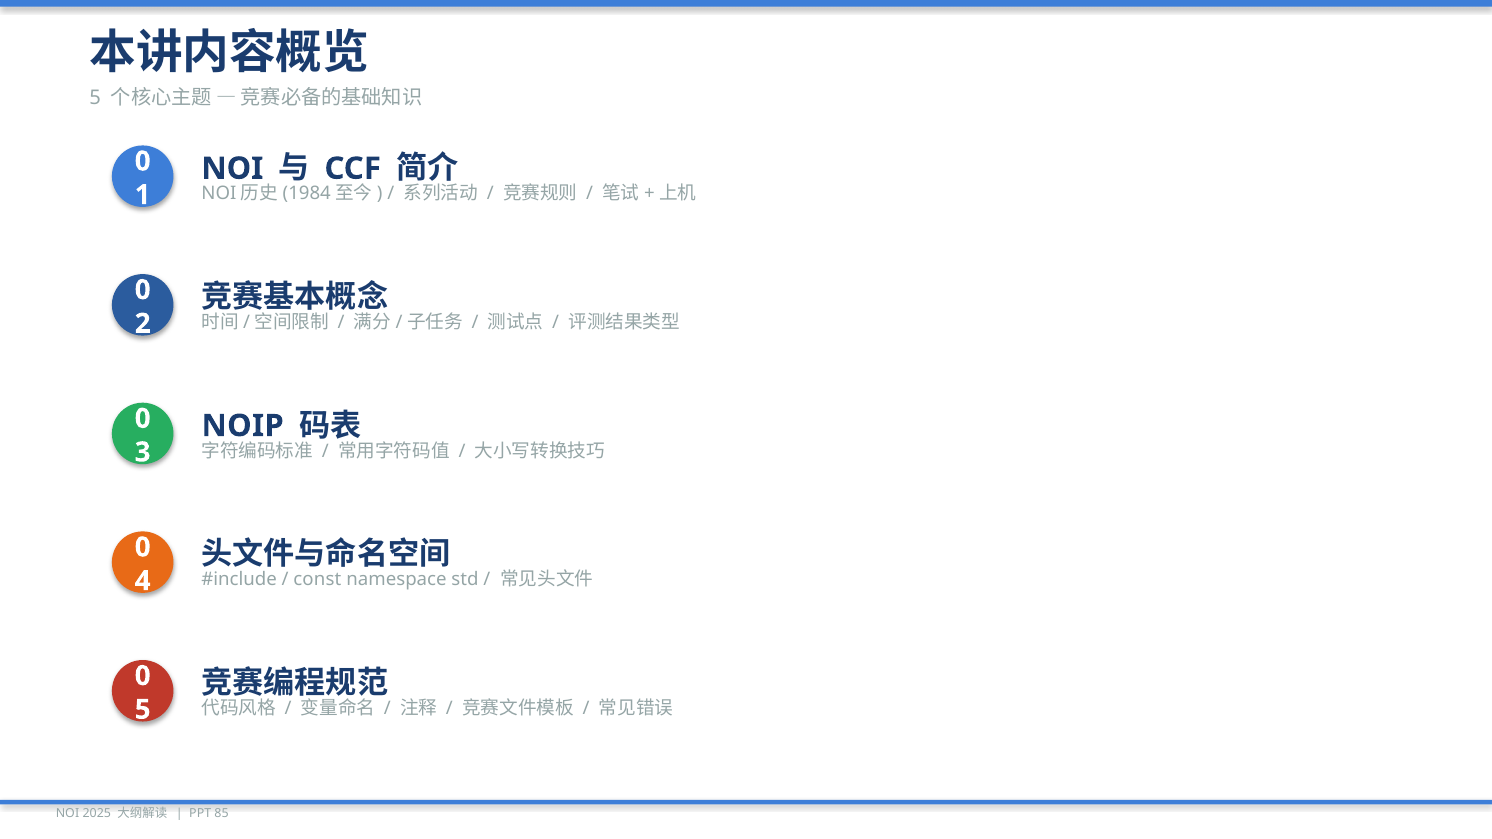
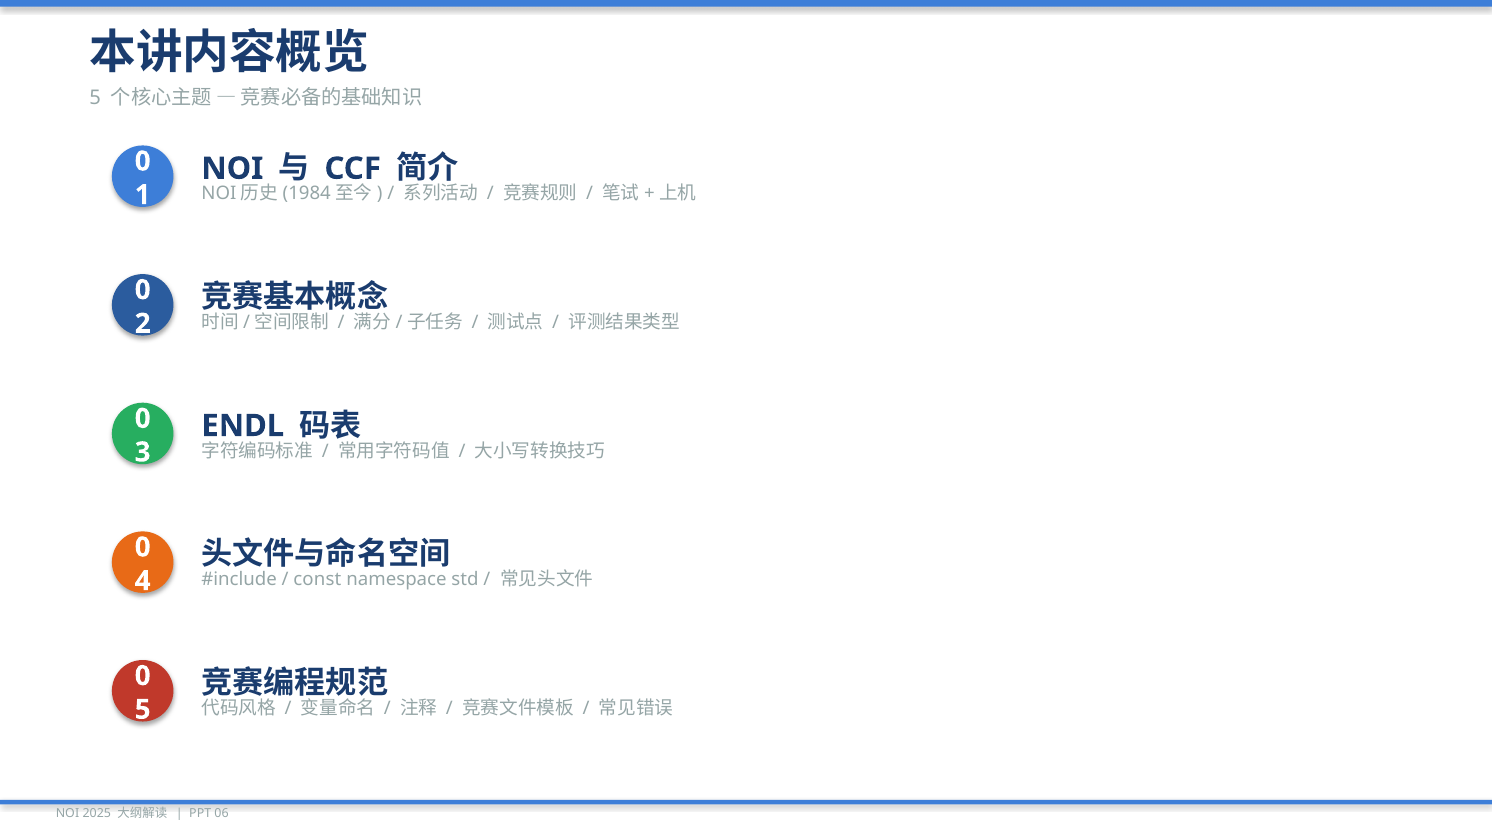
NOIP: NOIP -> ENDL
85: 85 -> 06
